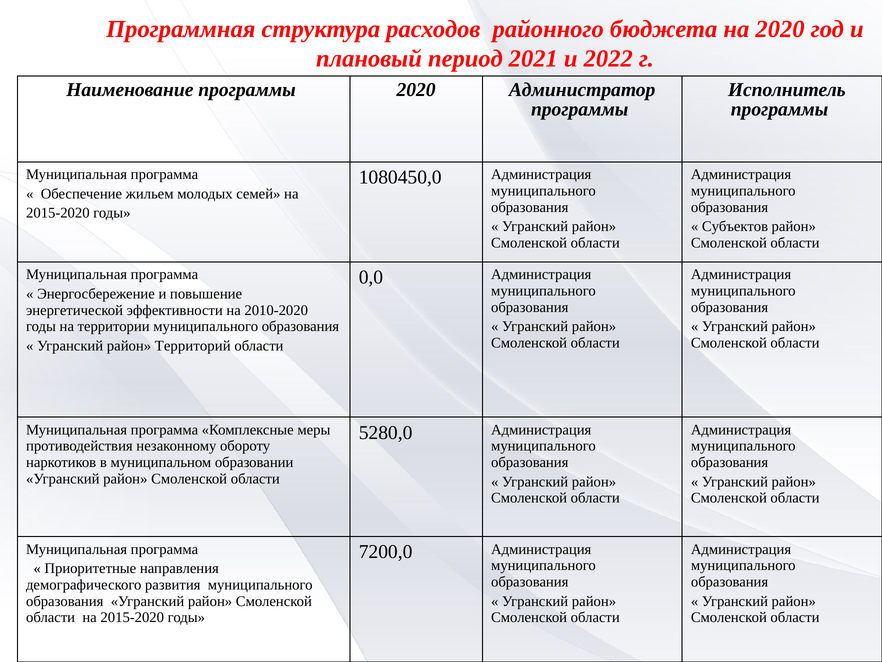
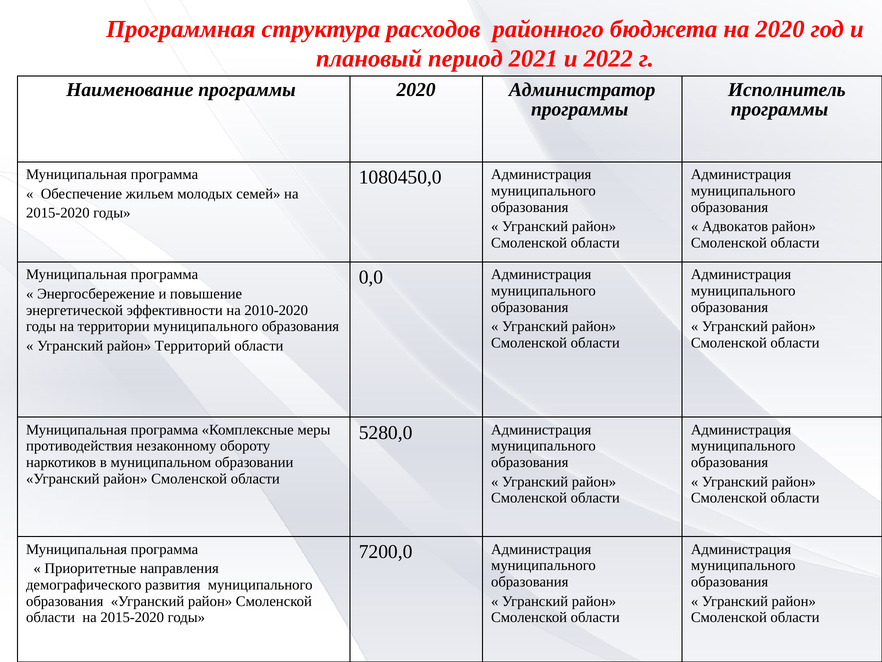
Субъектов: Субъектов -> Адвокатов
